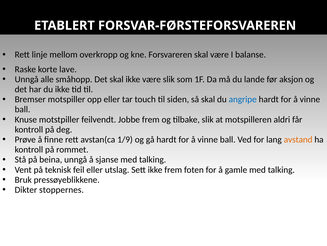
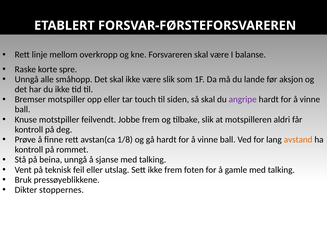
lave: lave -> spre
angripe colour: blue -> purple
1/9: 1/9 -> 1/8
